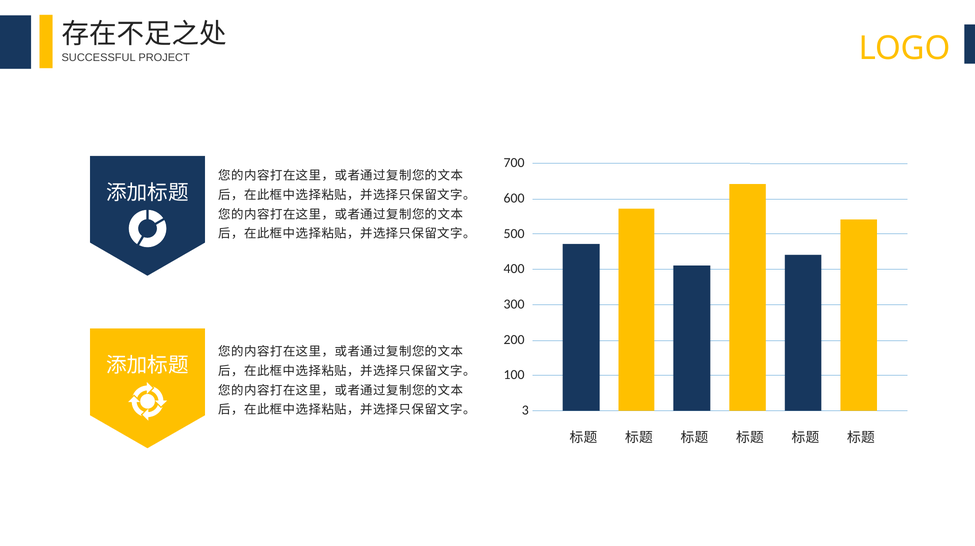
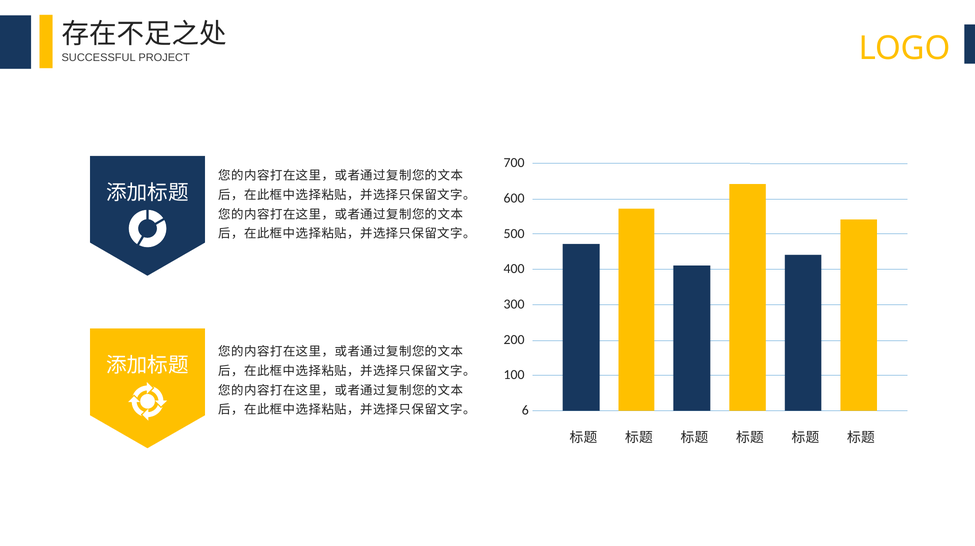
3: 3 -> 6
